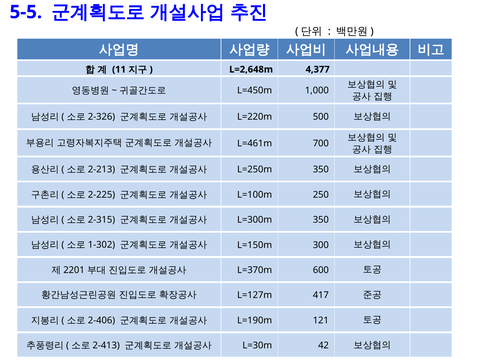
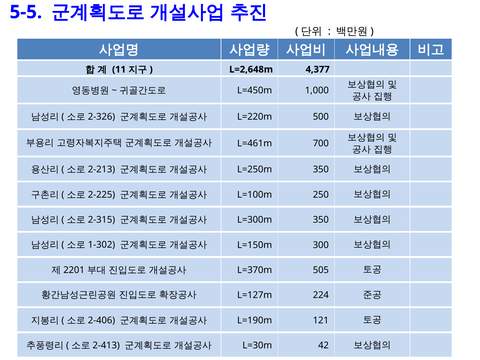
600: 600 -> 505
417: 417 -> 224
